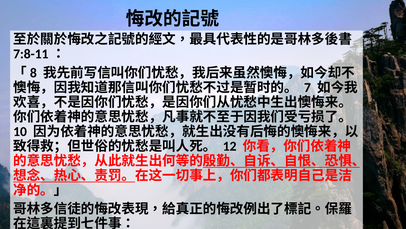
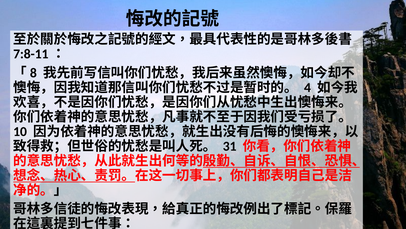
7: 7 -> 4
12: 12 -> 31
